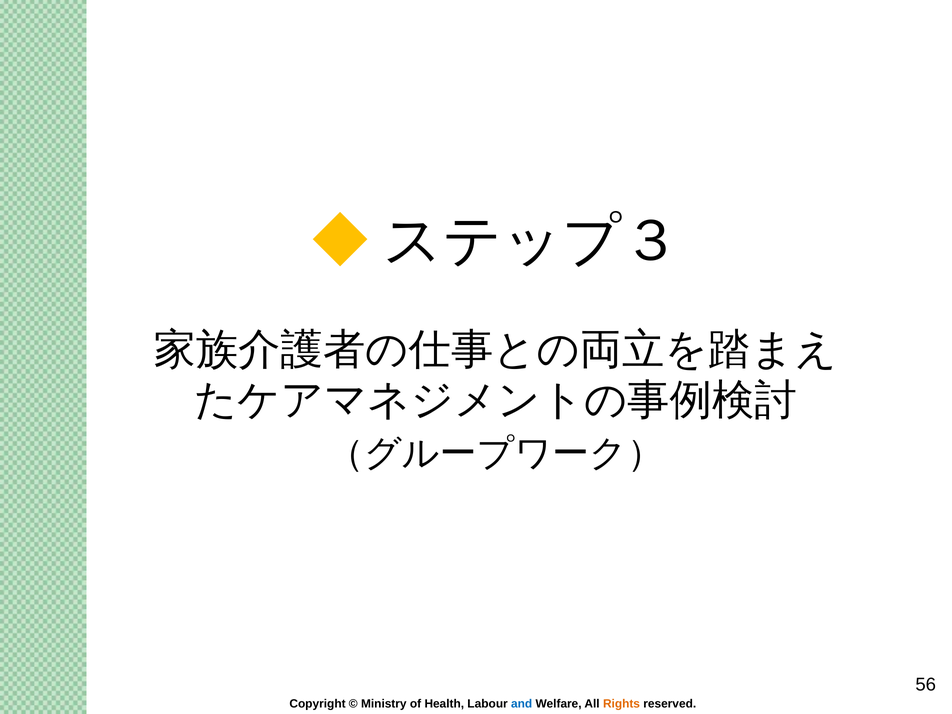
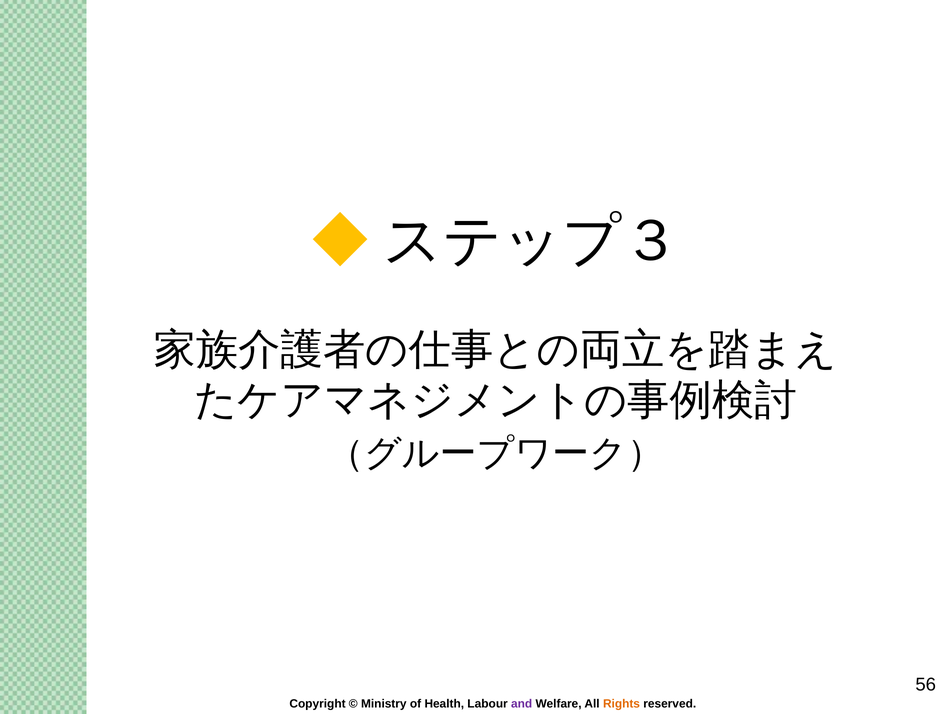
and colour: blue -> purple
